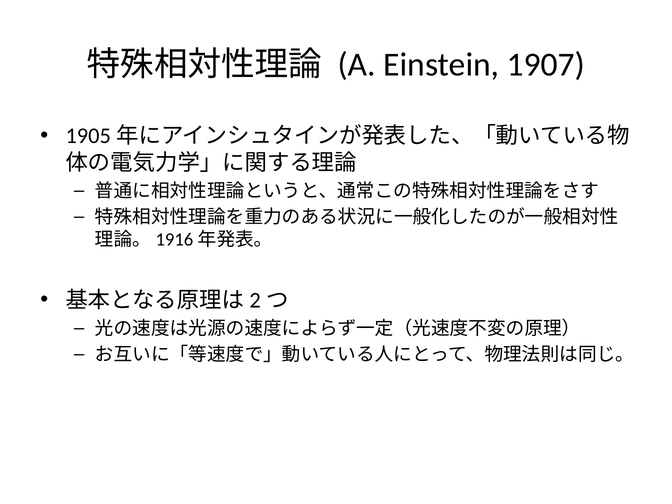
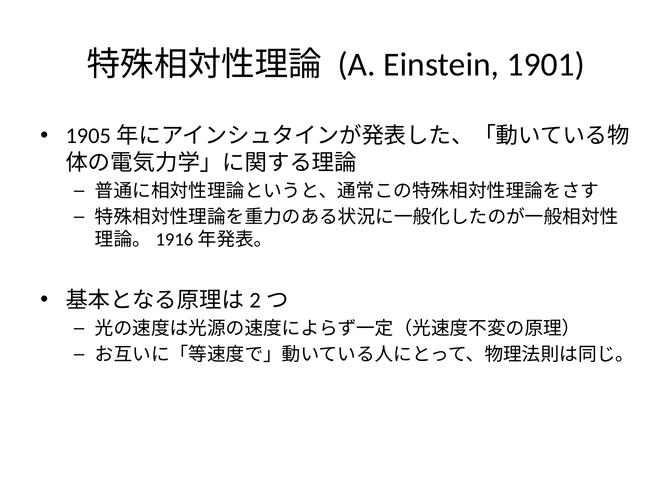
1907: 1907 -> 1901
